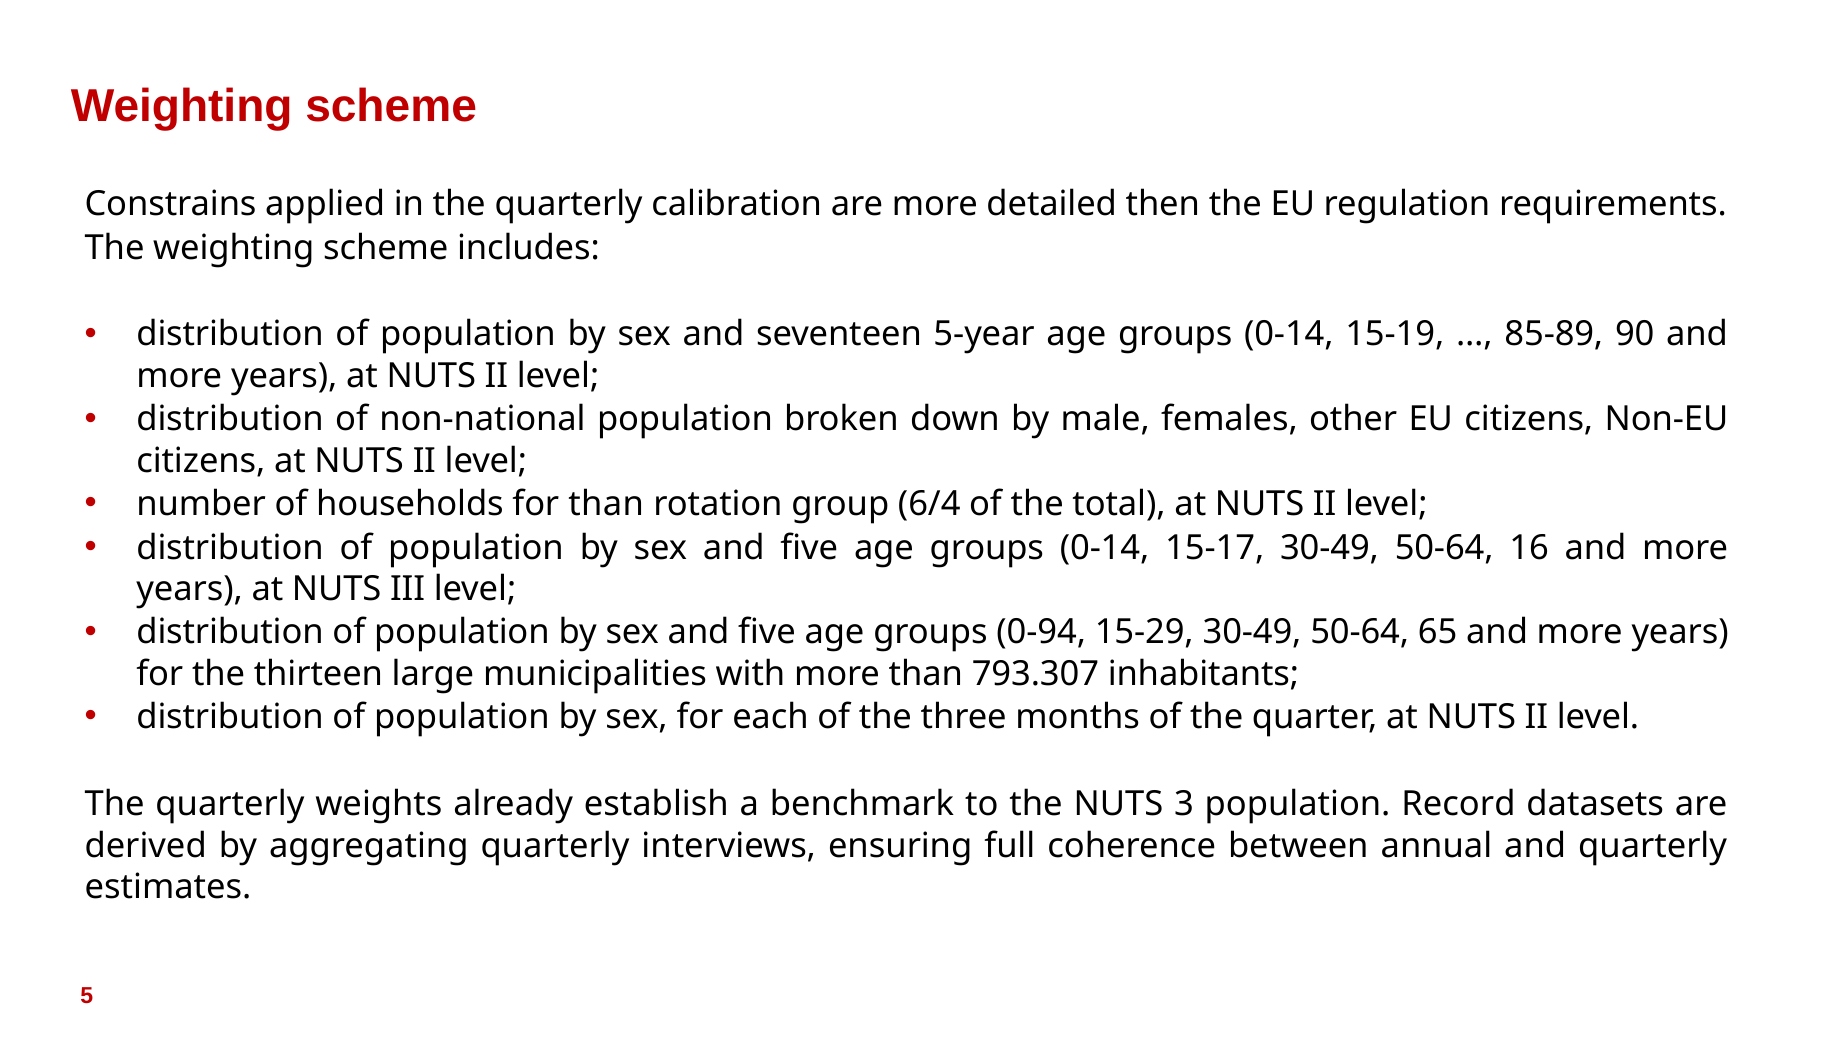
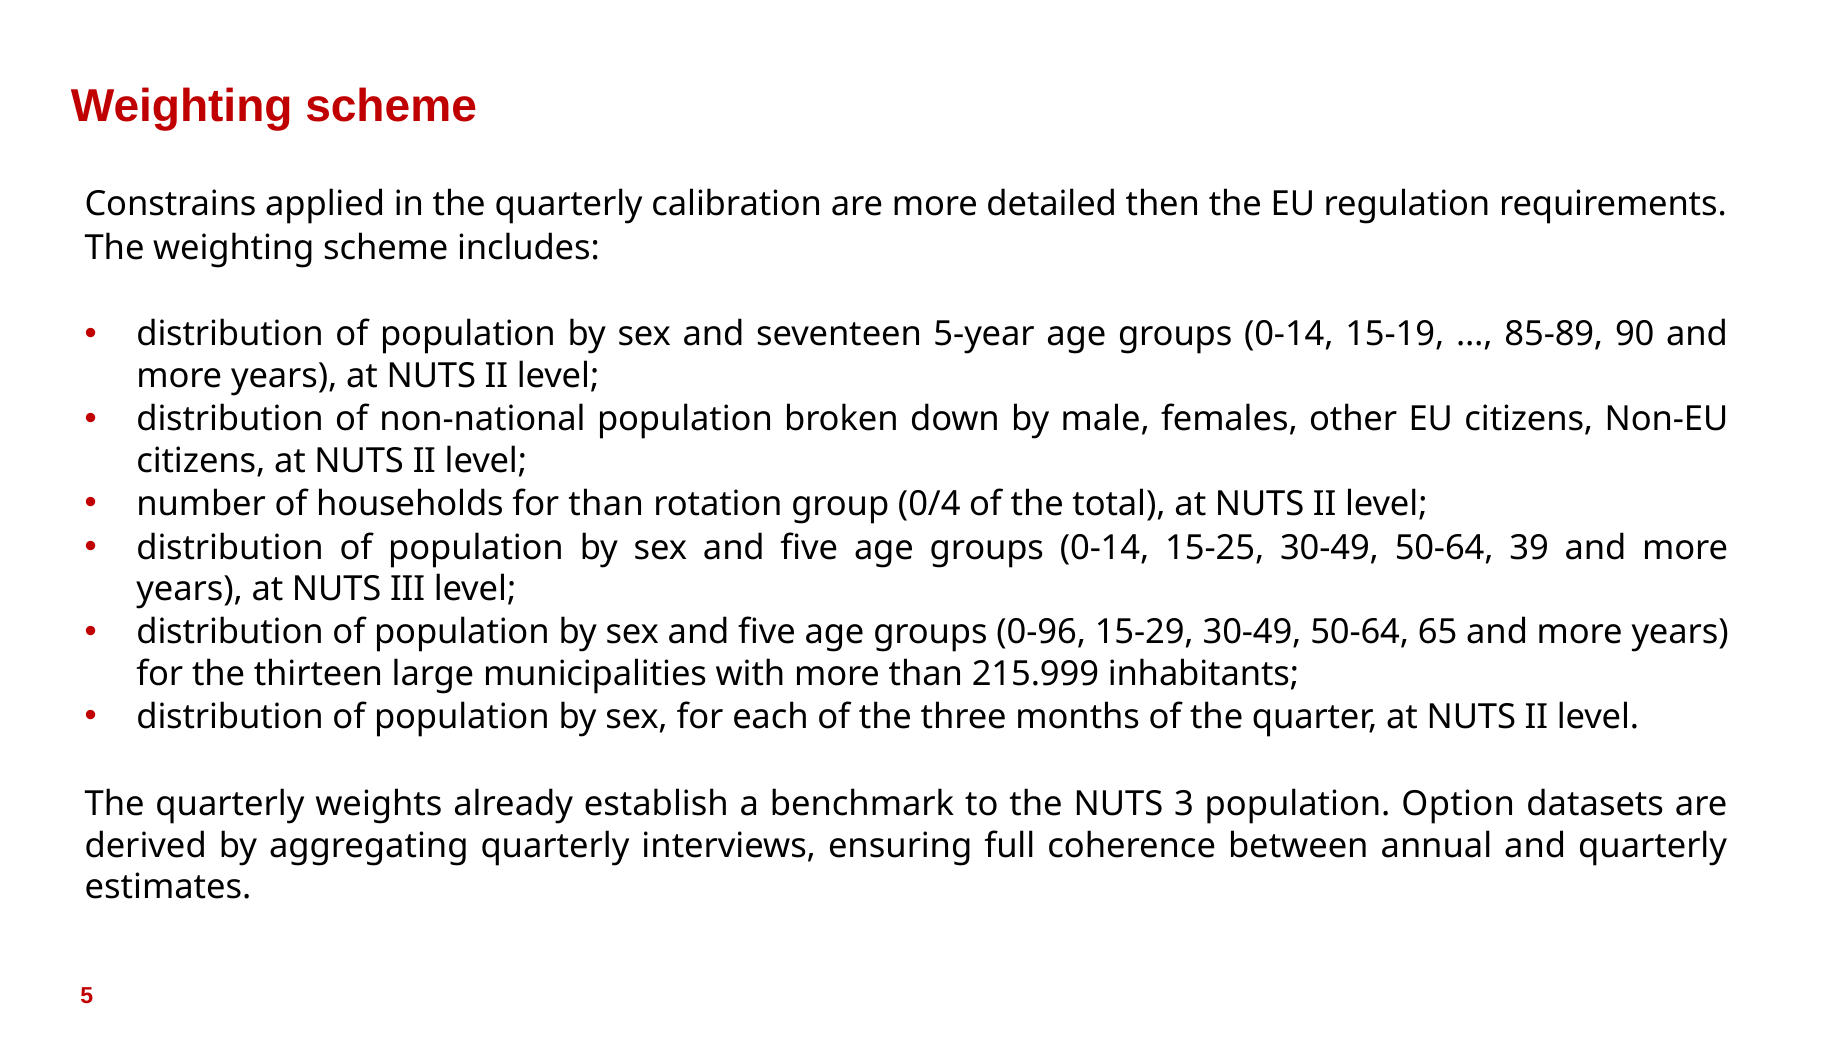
6/4: 6/4 -> 0/4
15-17: 15-17 -> 15-25
16: 16 -> 39
0-94: 0-94 -> 0-96
793.307: 793.307 -> 215.999
Record: Record -> Option
